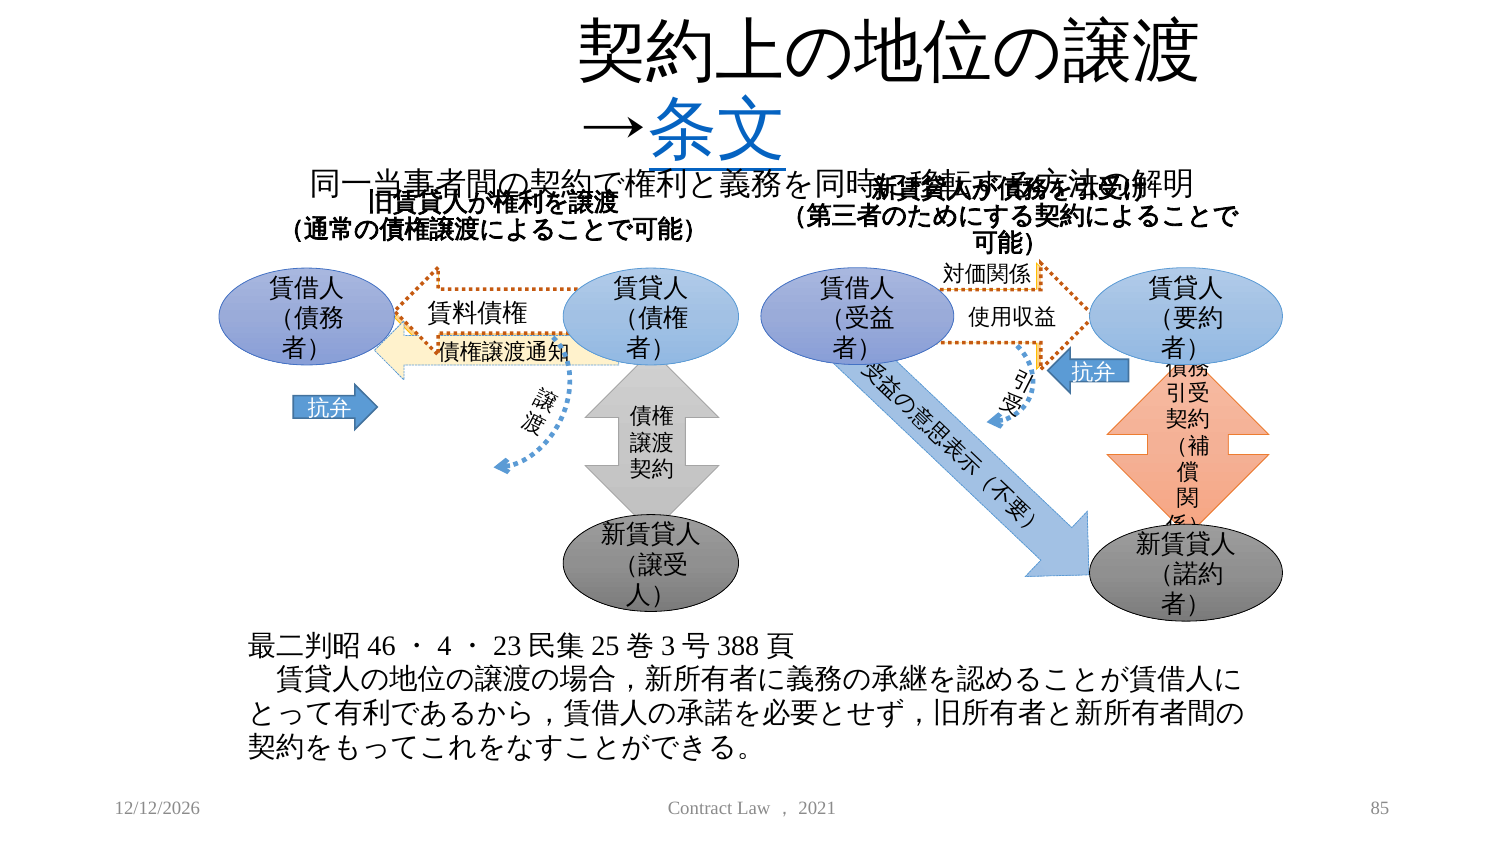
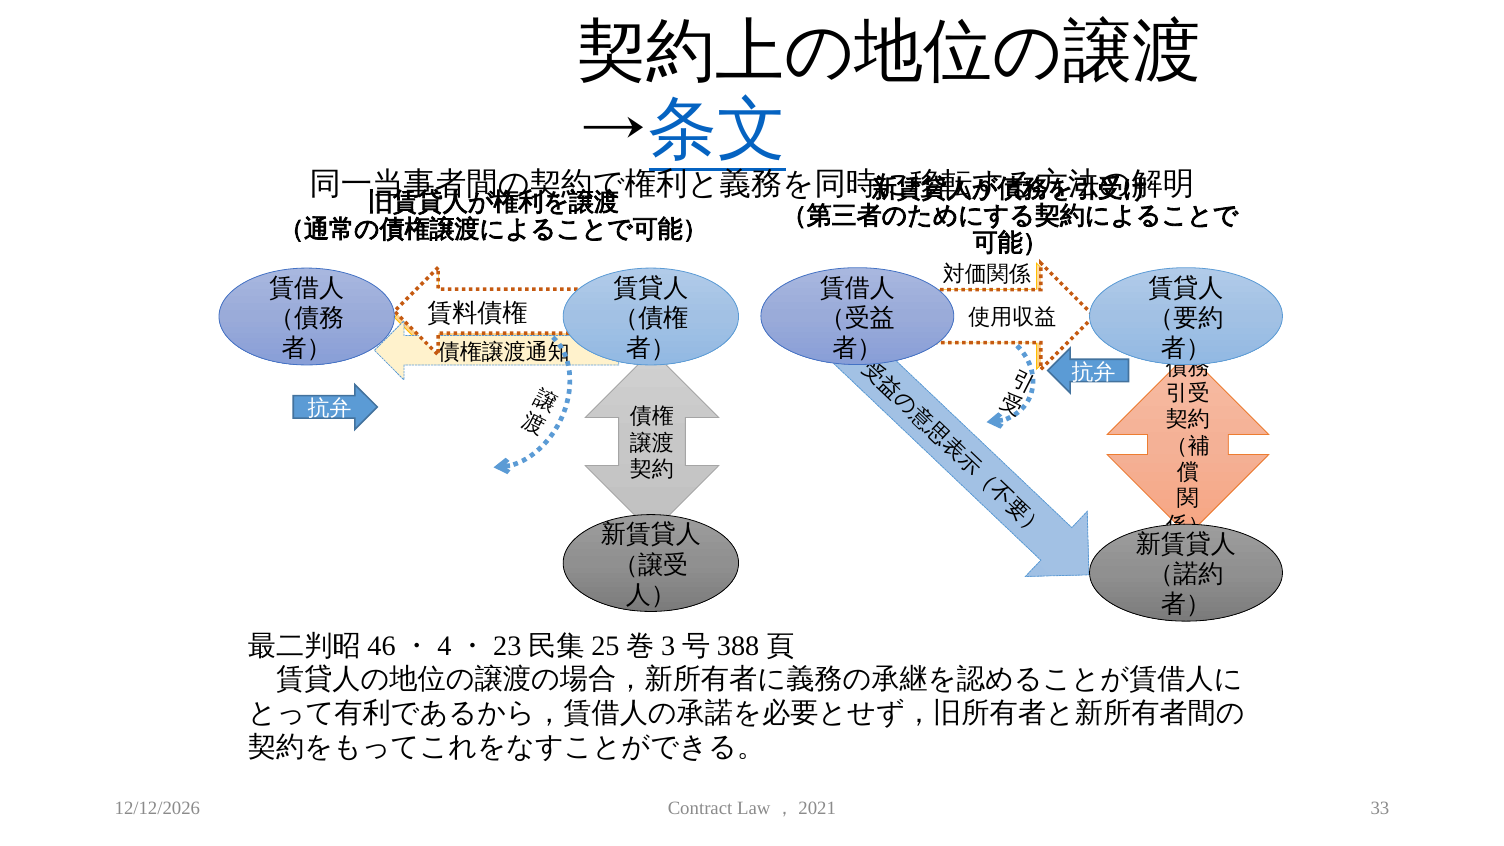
85: 85 -> 33
